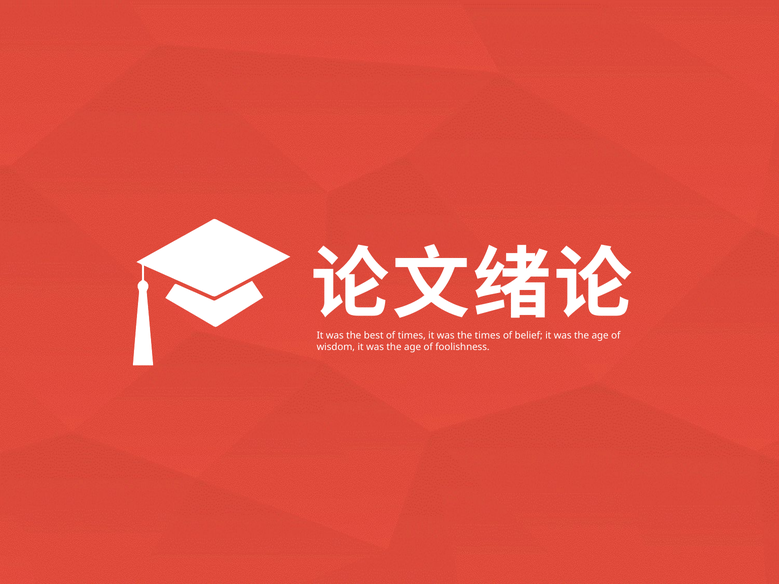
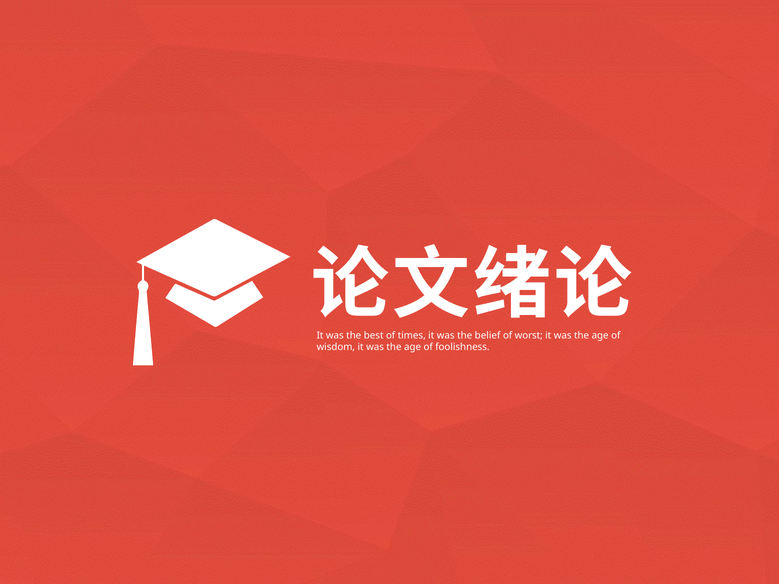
the times: times -> belief
belief: belief -> worst
